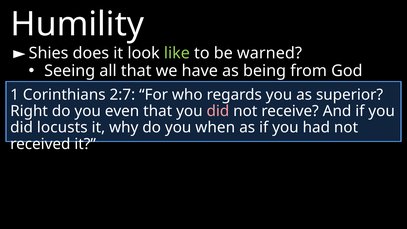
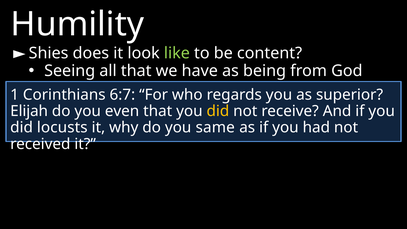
warned: warned -> content
2:7: 2:7 -> 6:7
Right: Right -> Elijah
did at (218, 111) colour: pink -> yellow
when: when -> same
